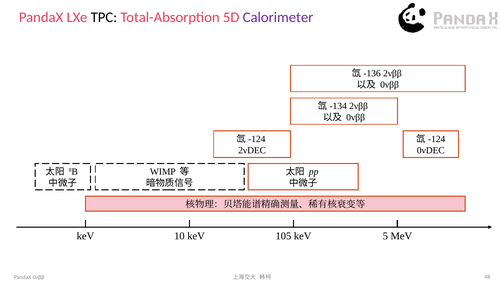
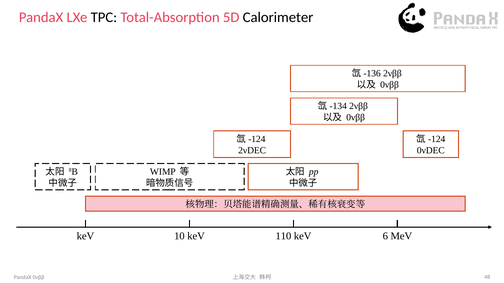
Calorimeter colour: purple -> black
105: 105 -> 110
5: 5 -> 6
